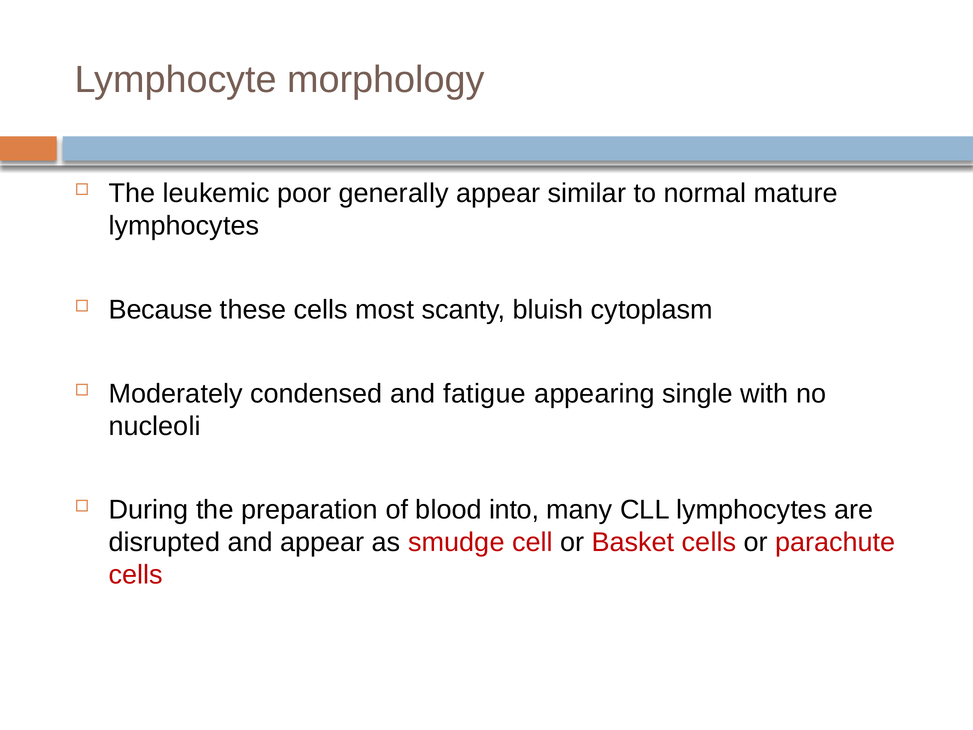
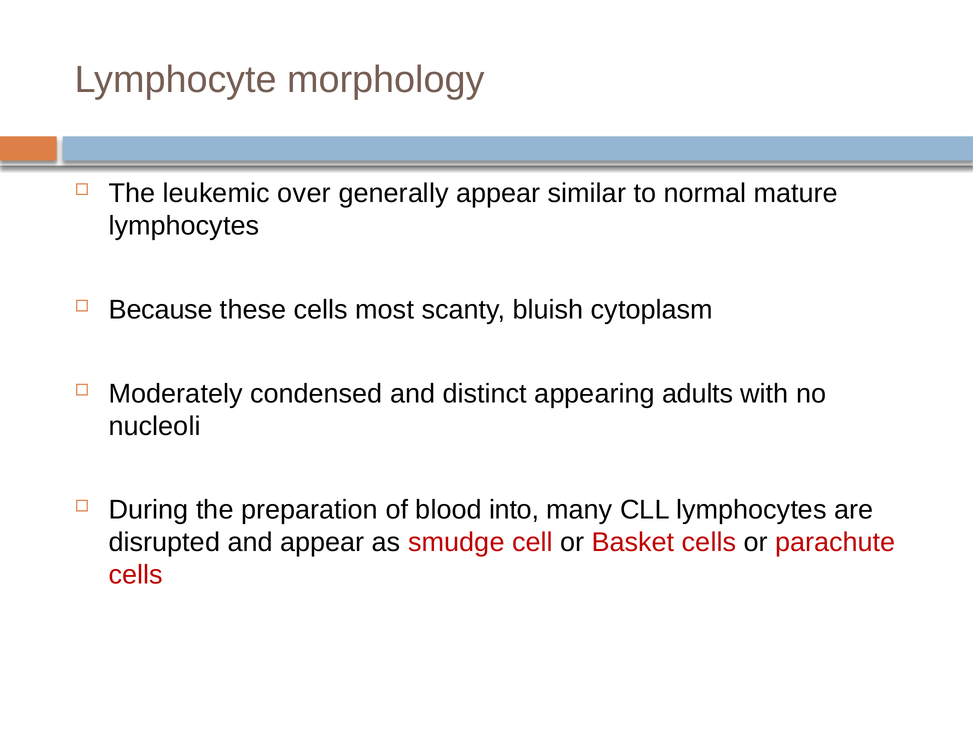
poor: poor -> over
fatigue: fatigue -> distinct
single: single -> adults
